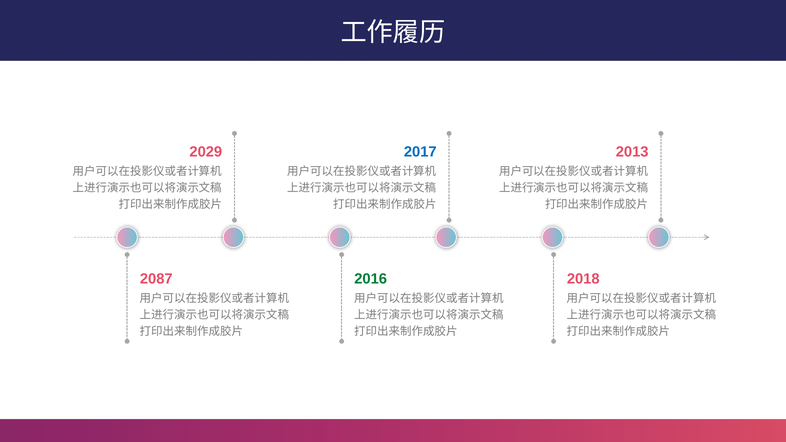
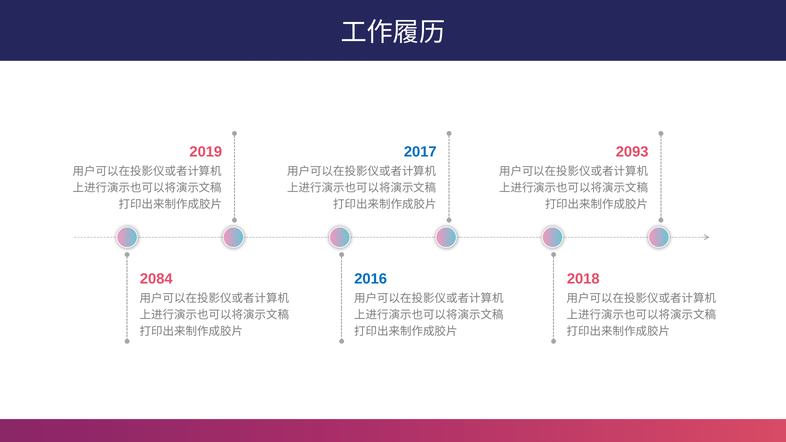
2029: 2029 -> 2019
2013: 2013 -> 2093
2087: 2087 -> 2084
2016 colour: green -> blue
